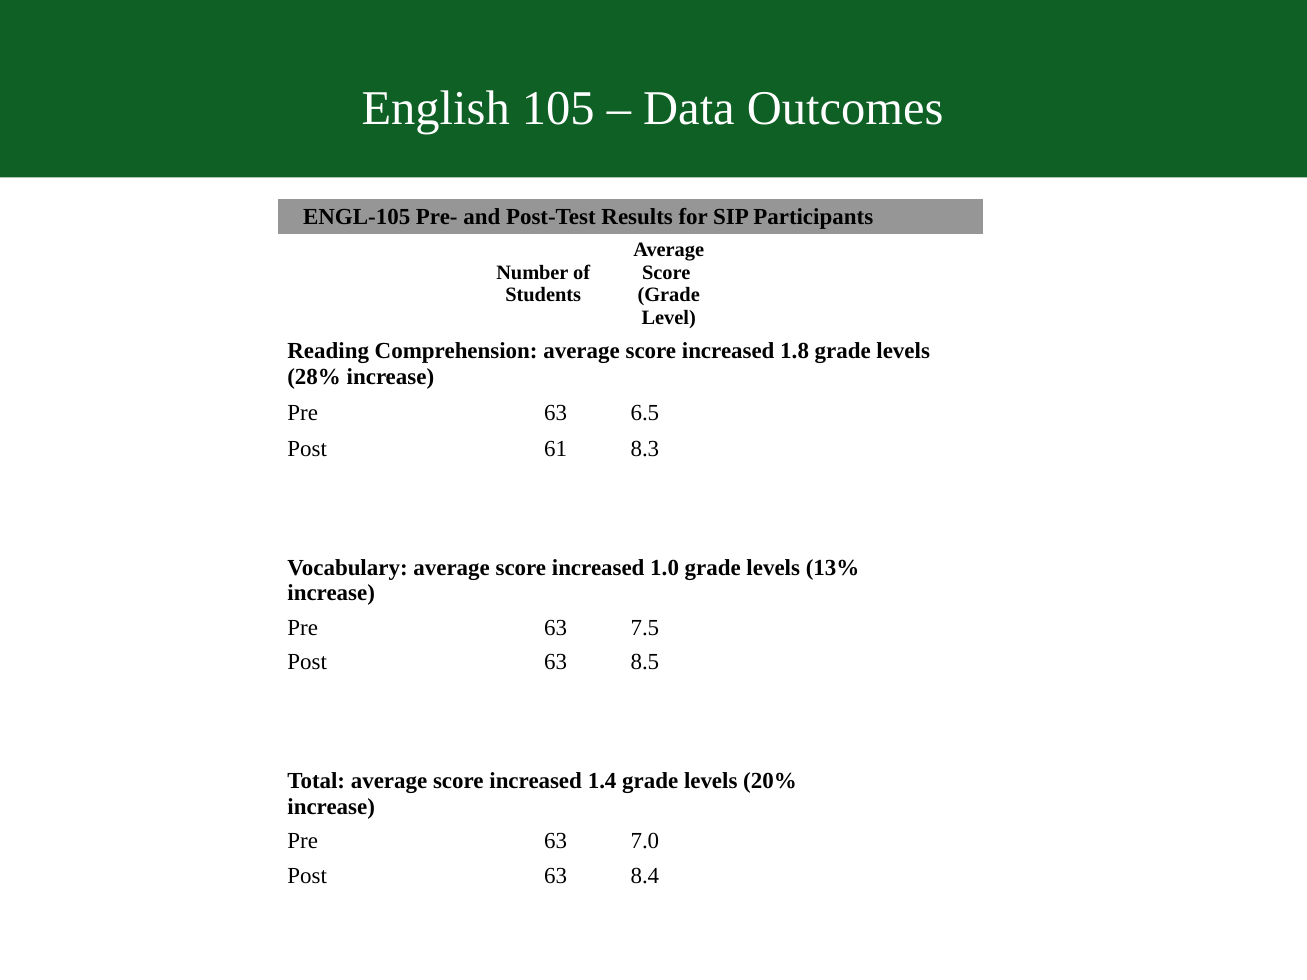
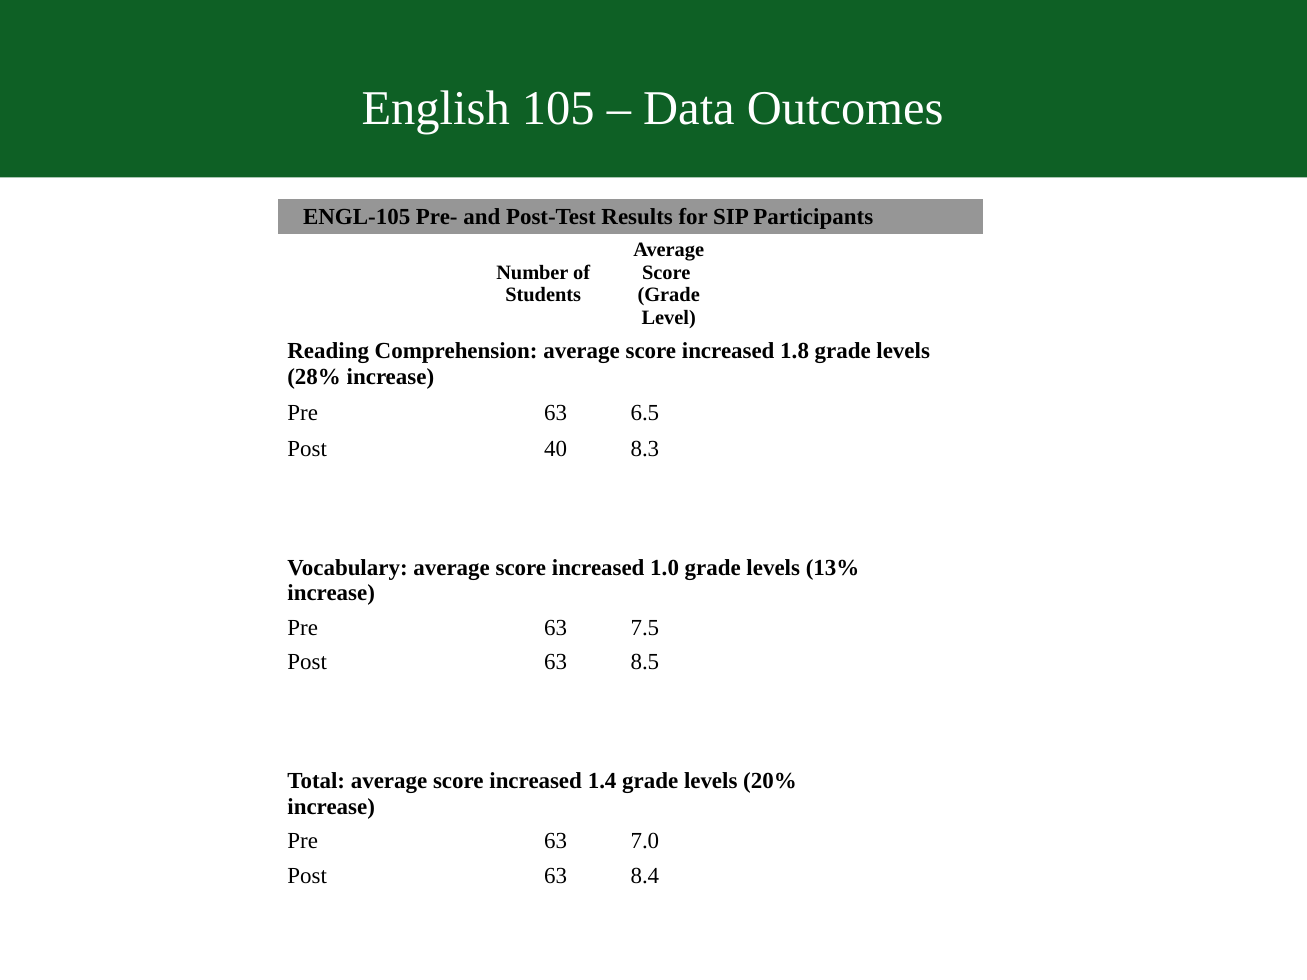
61: 61 -> 40
